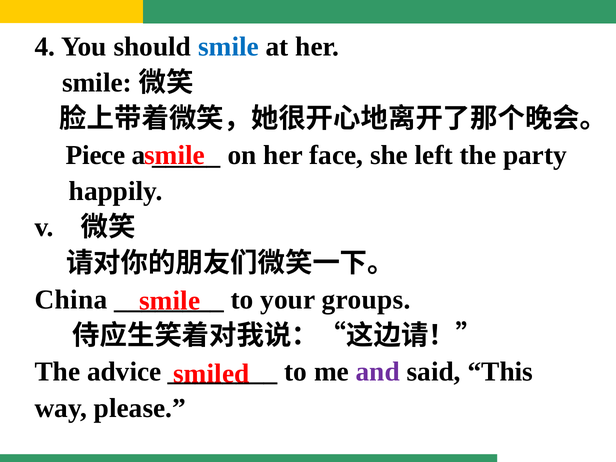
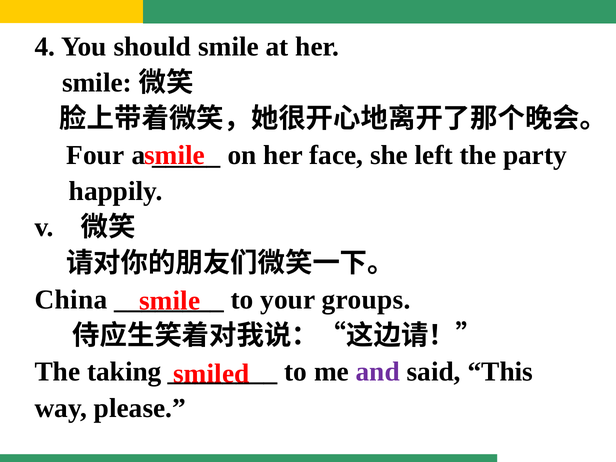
smile at (228, 47) colour: blue -> black
Piece: Piece -> Four
advice: advice -> taking
